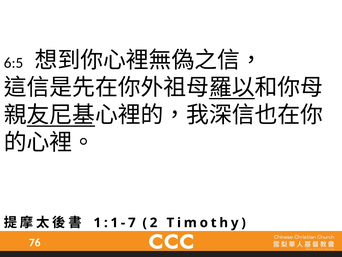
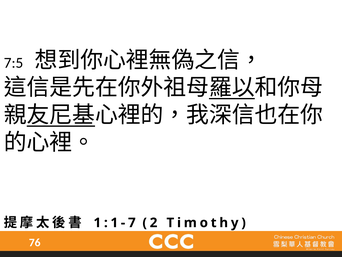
6:5: 6:5 -> 7:5
